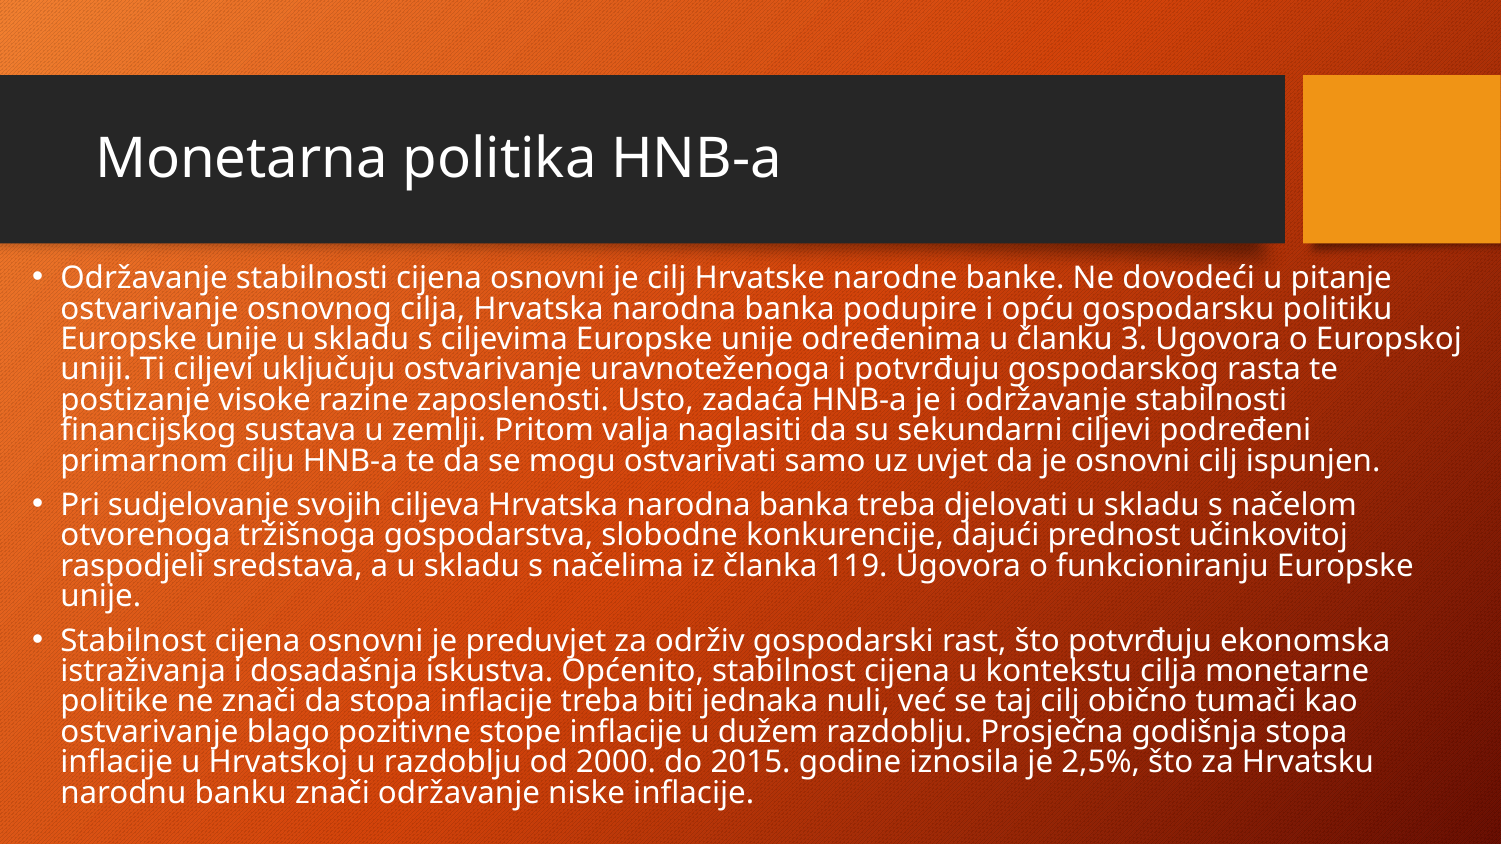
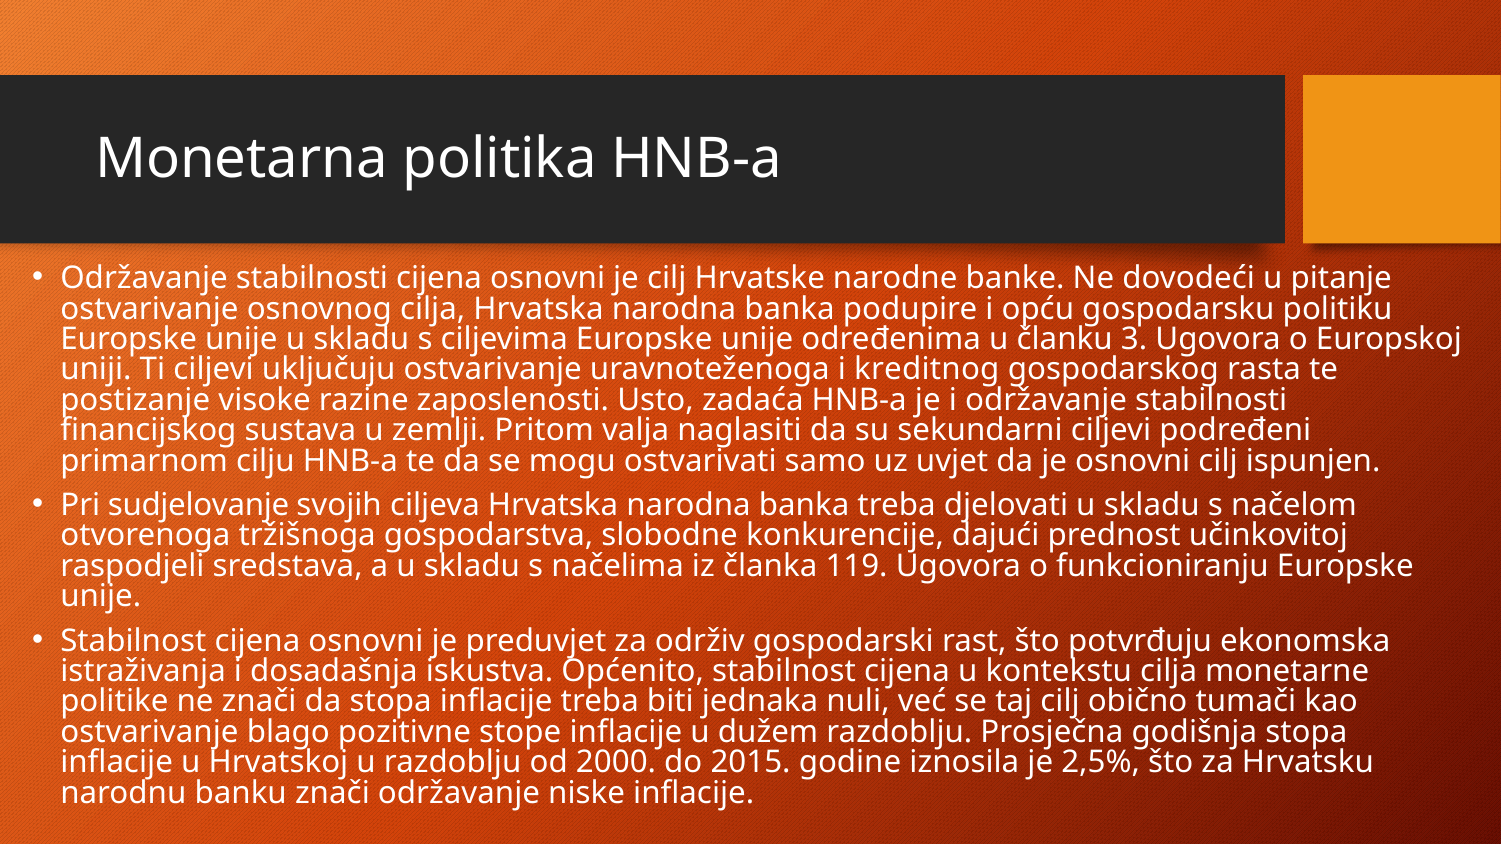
i potvrđuju: potvrđuju -> kreditnog
